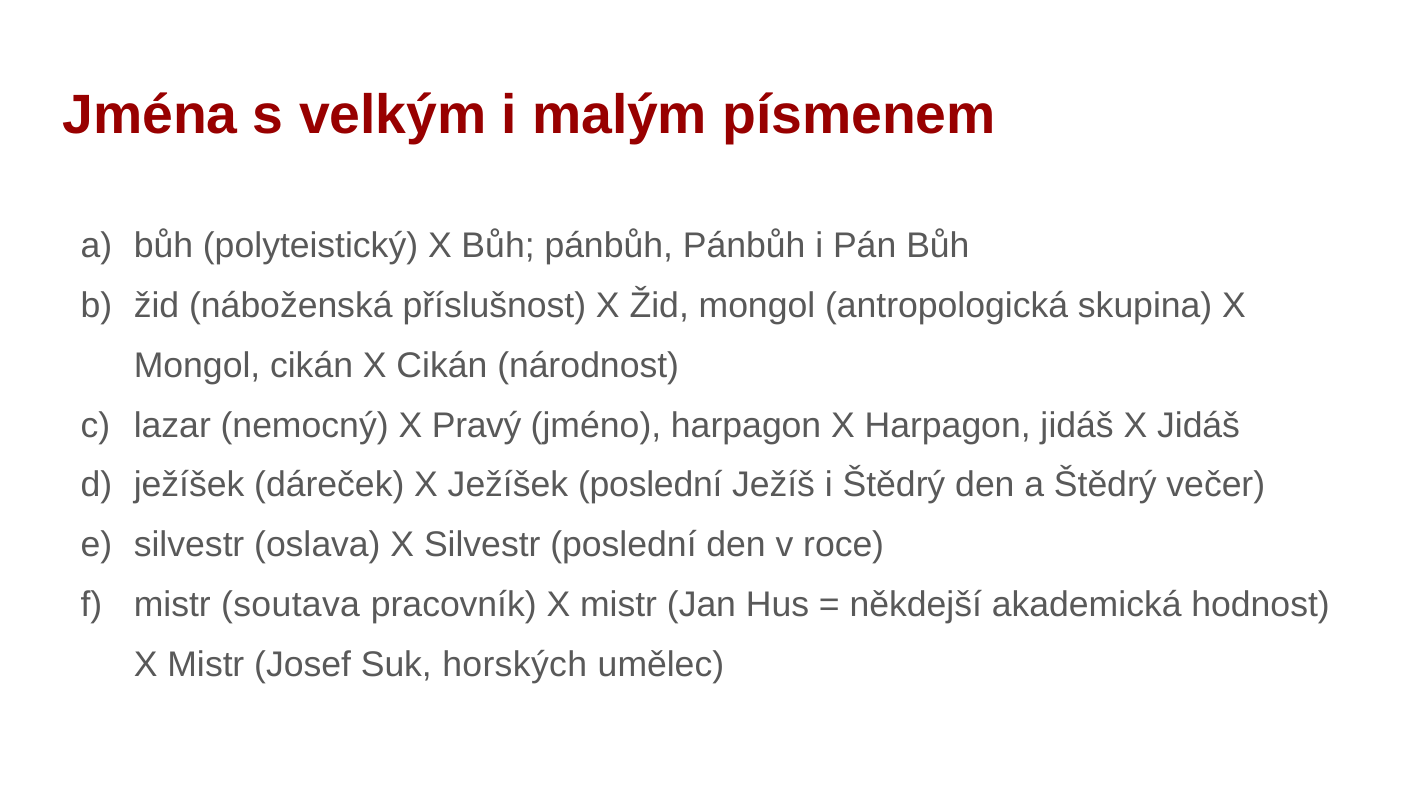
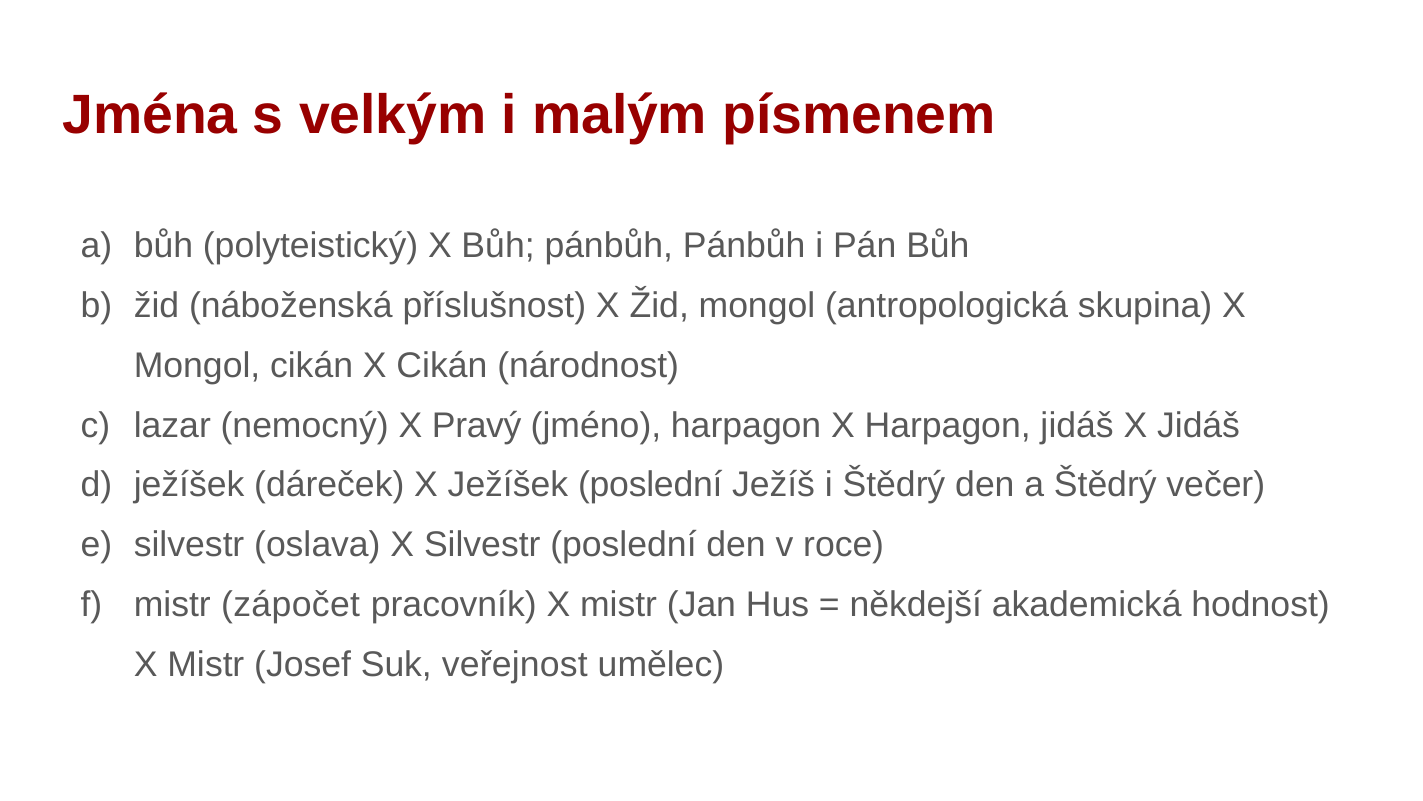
soutava: soutava -> zápočet
horských: horských -> veřejnost
